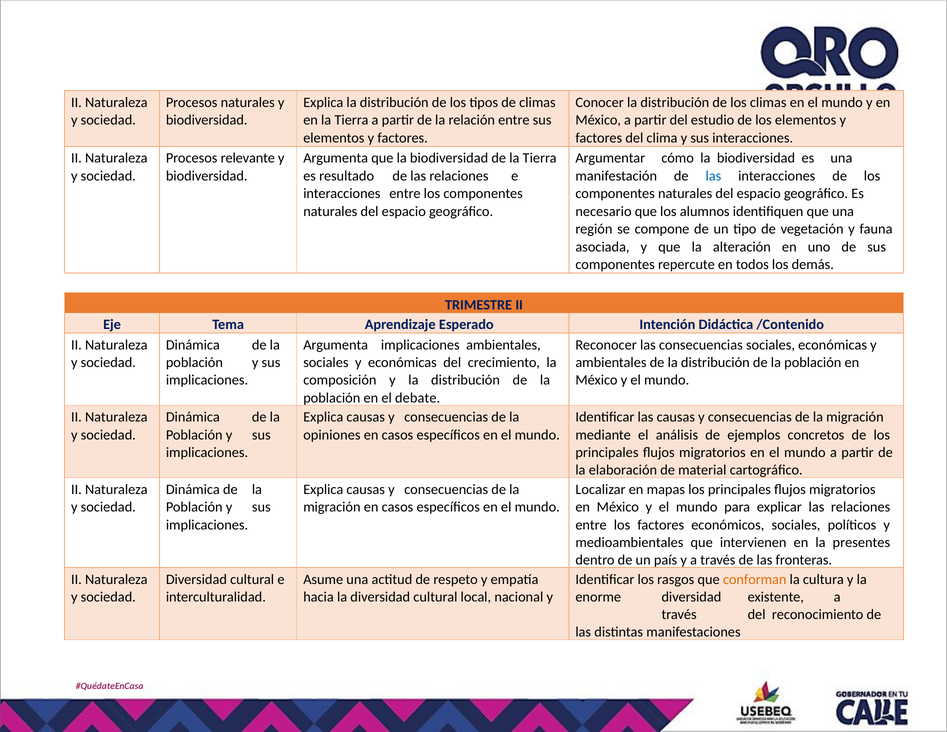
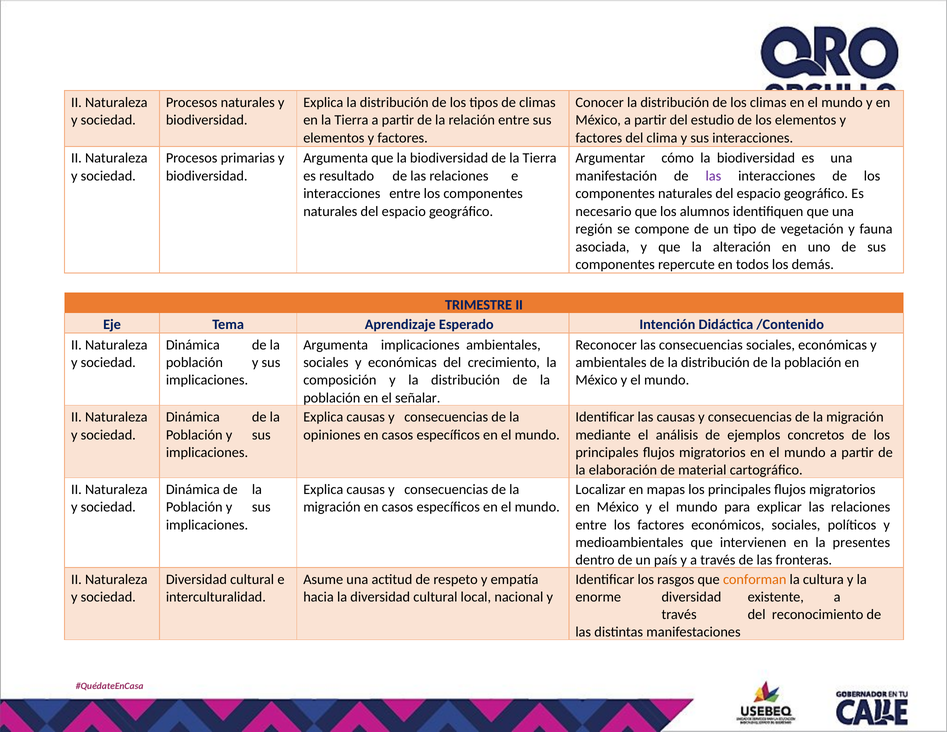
relevante: relevante -> primarias
las at (713, 176) colour: blue -> purple
debate: debate -> señalar
